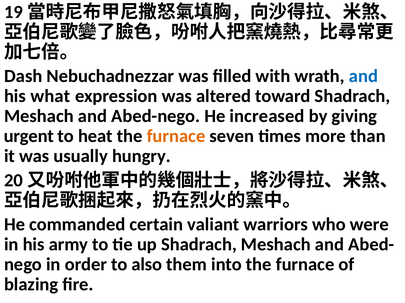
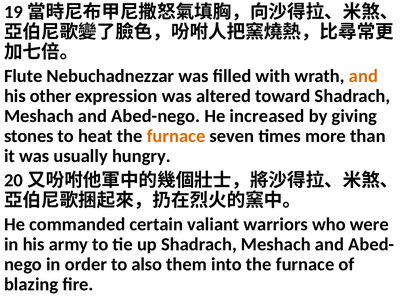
Dash: Dash -> Flute
and at (363, 76) colour: blue -> orange
what: what -> other
urgent: urgent -> stones
